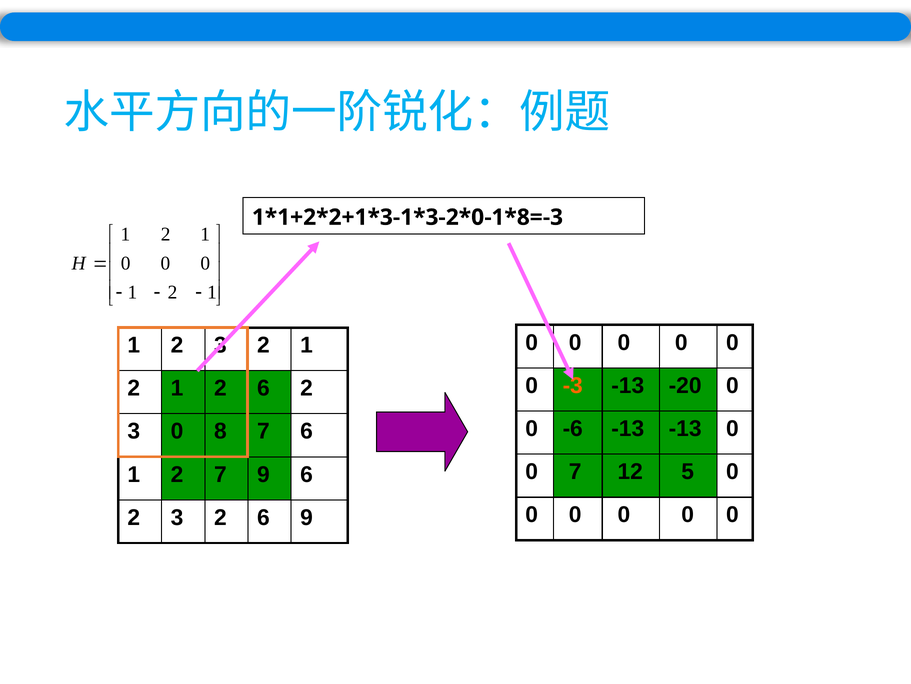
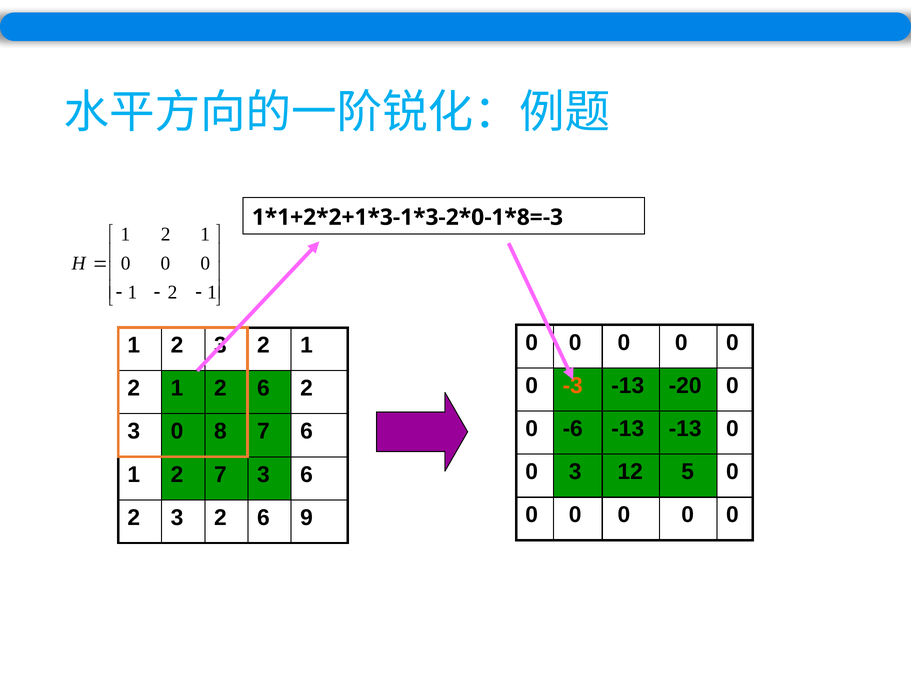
0 7: 7 -> 3
7 9: 9 -> 3
